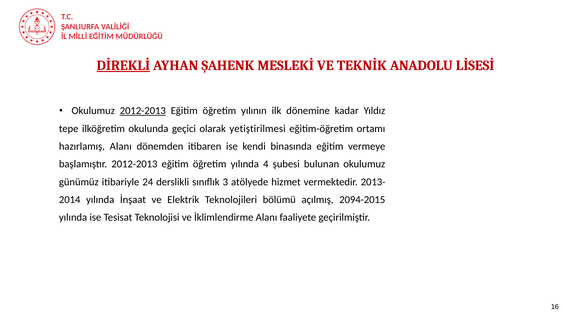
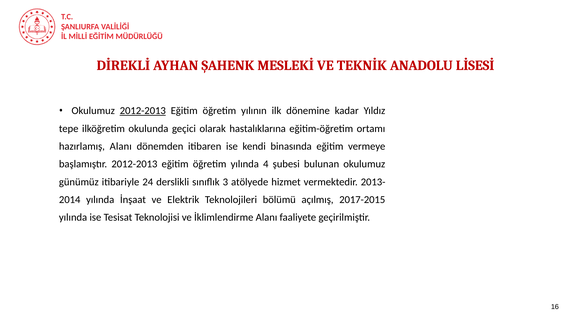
DİREKLİ underline: present -> none
yetiştirilmesi: yetiştirilmesi -> hastalıklarına
2094-2015: 2094-2015 -> 2017-2015
